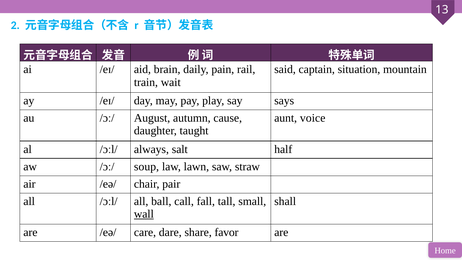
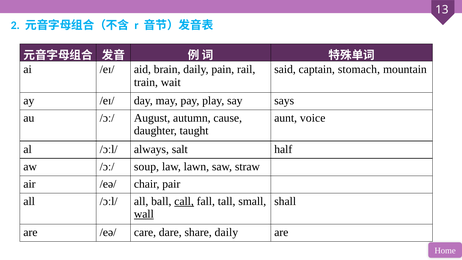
situation: situation -> stomach
call underline: none -> present
share favor: favor -> daily
